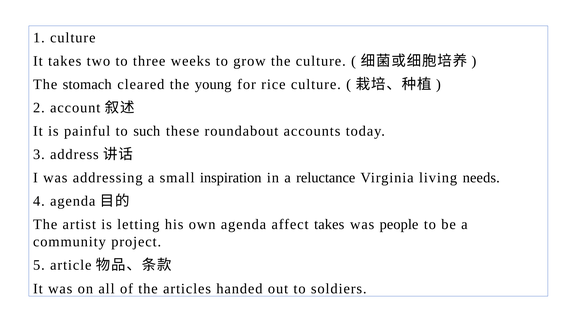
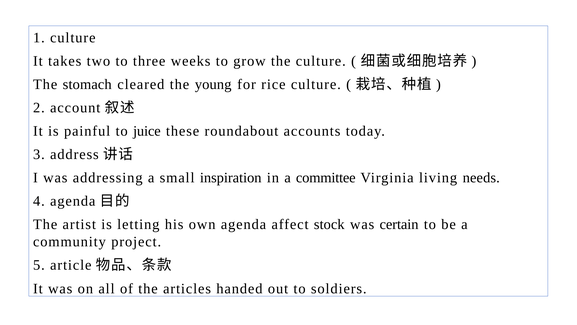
such: such -> juice
reluctance: reluctance -> committee
affect takes: takes -> stock
people: people -> certain
